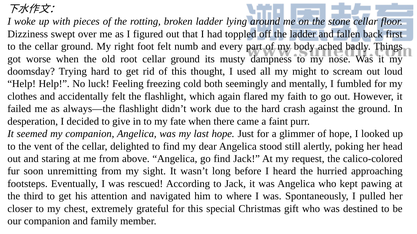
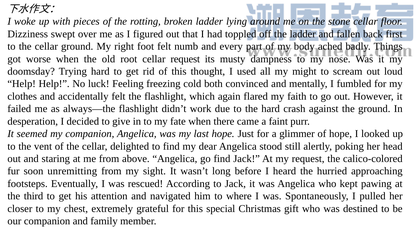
root cellar ground: ground -> request
seemingly: seemingly -> convinced
